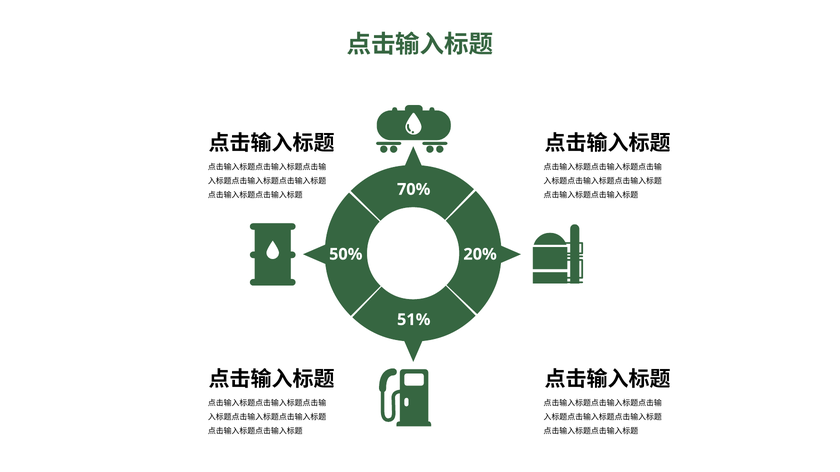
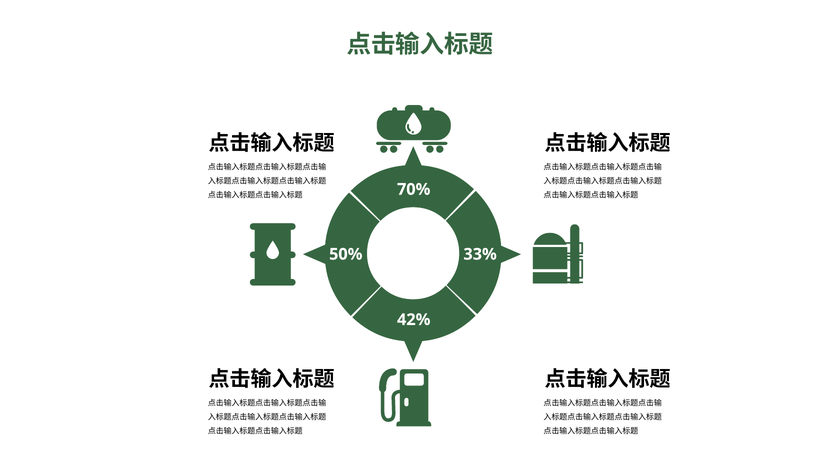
20%: 20% -> 33%
51%: 51% -> 42%
